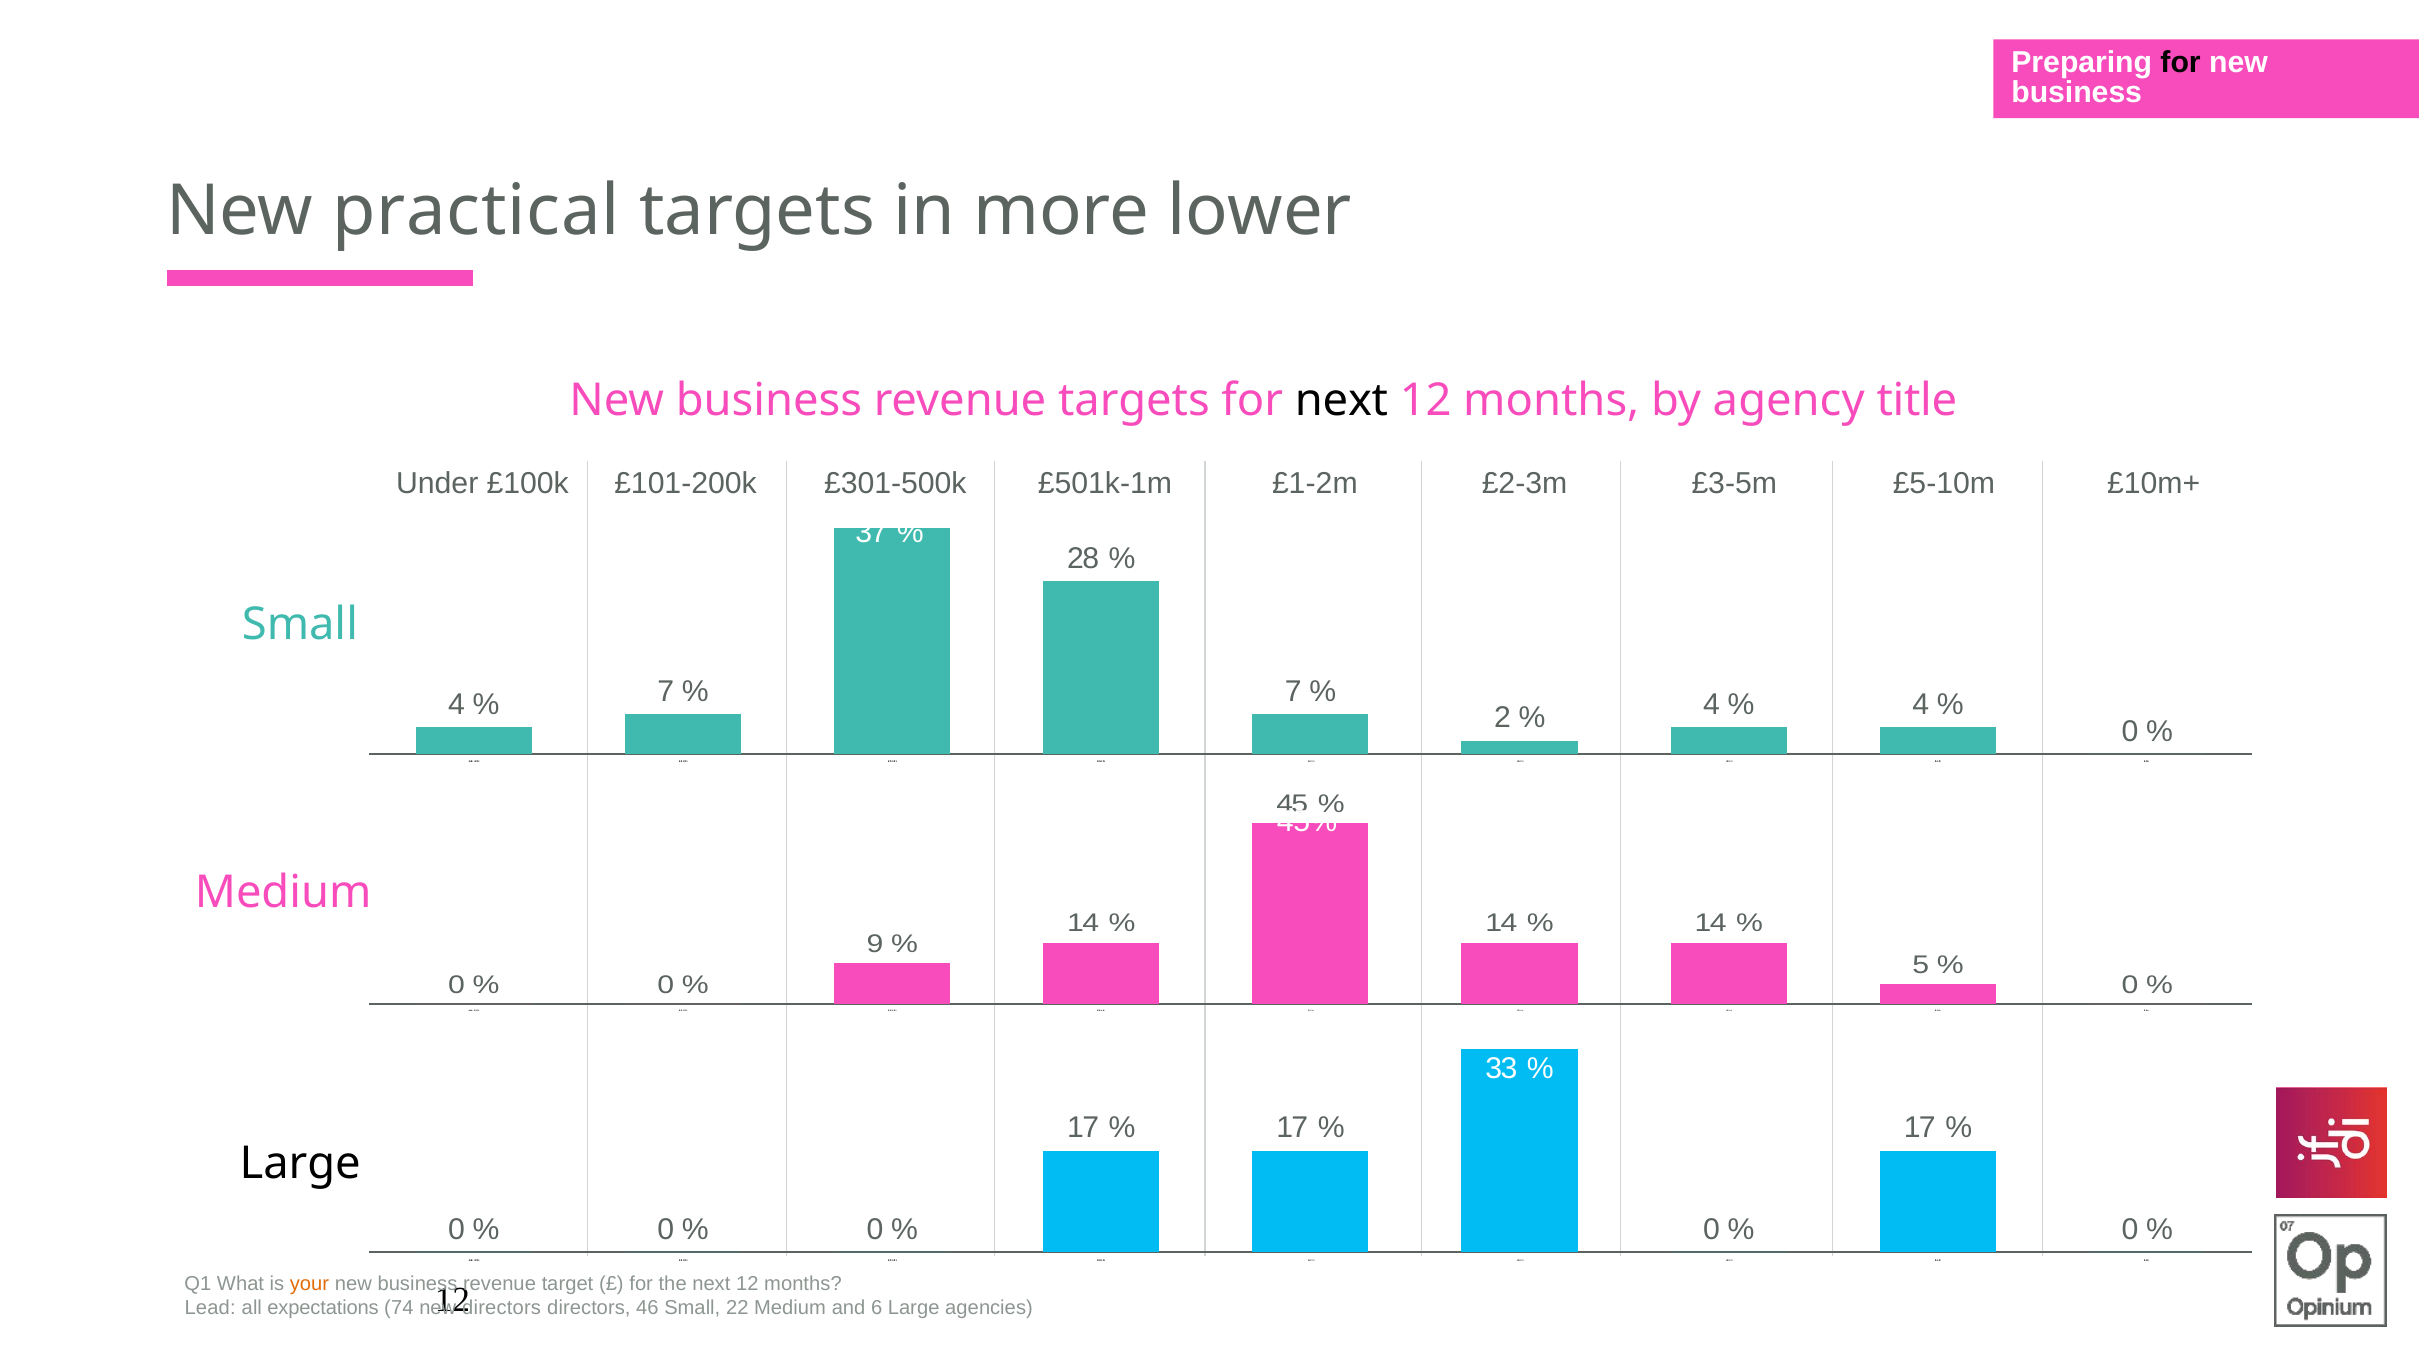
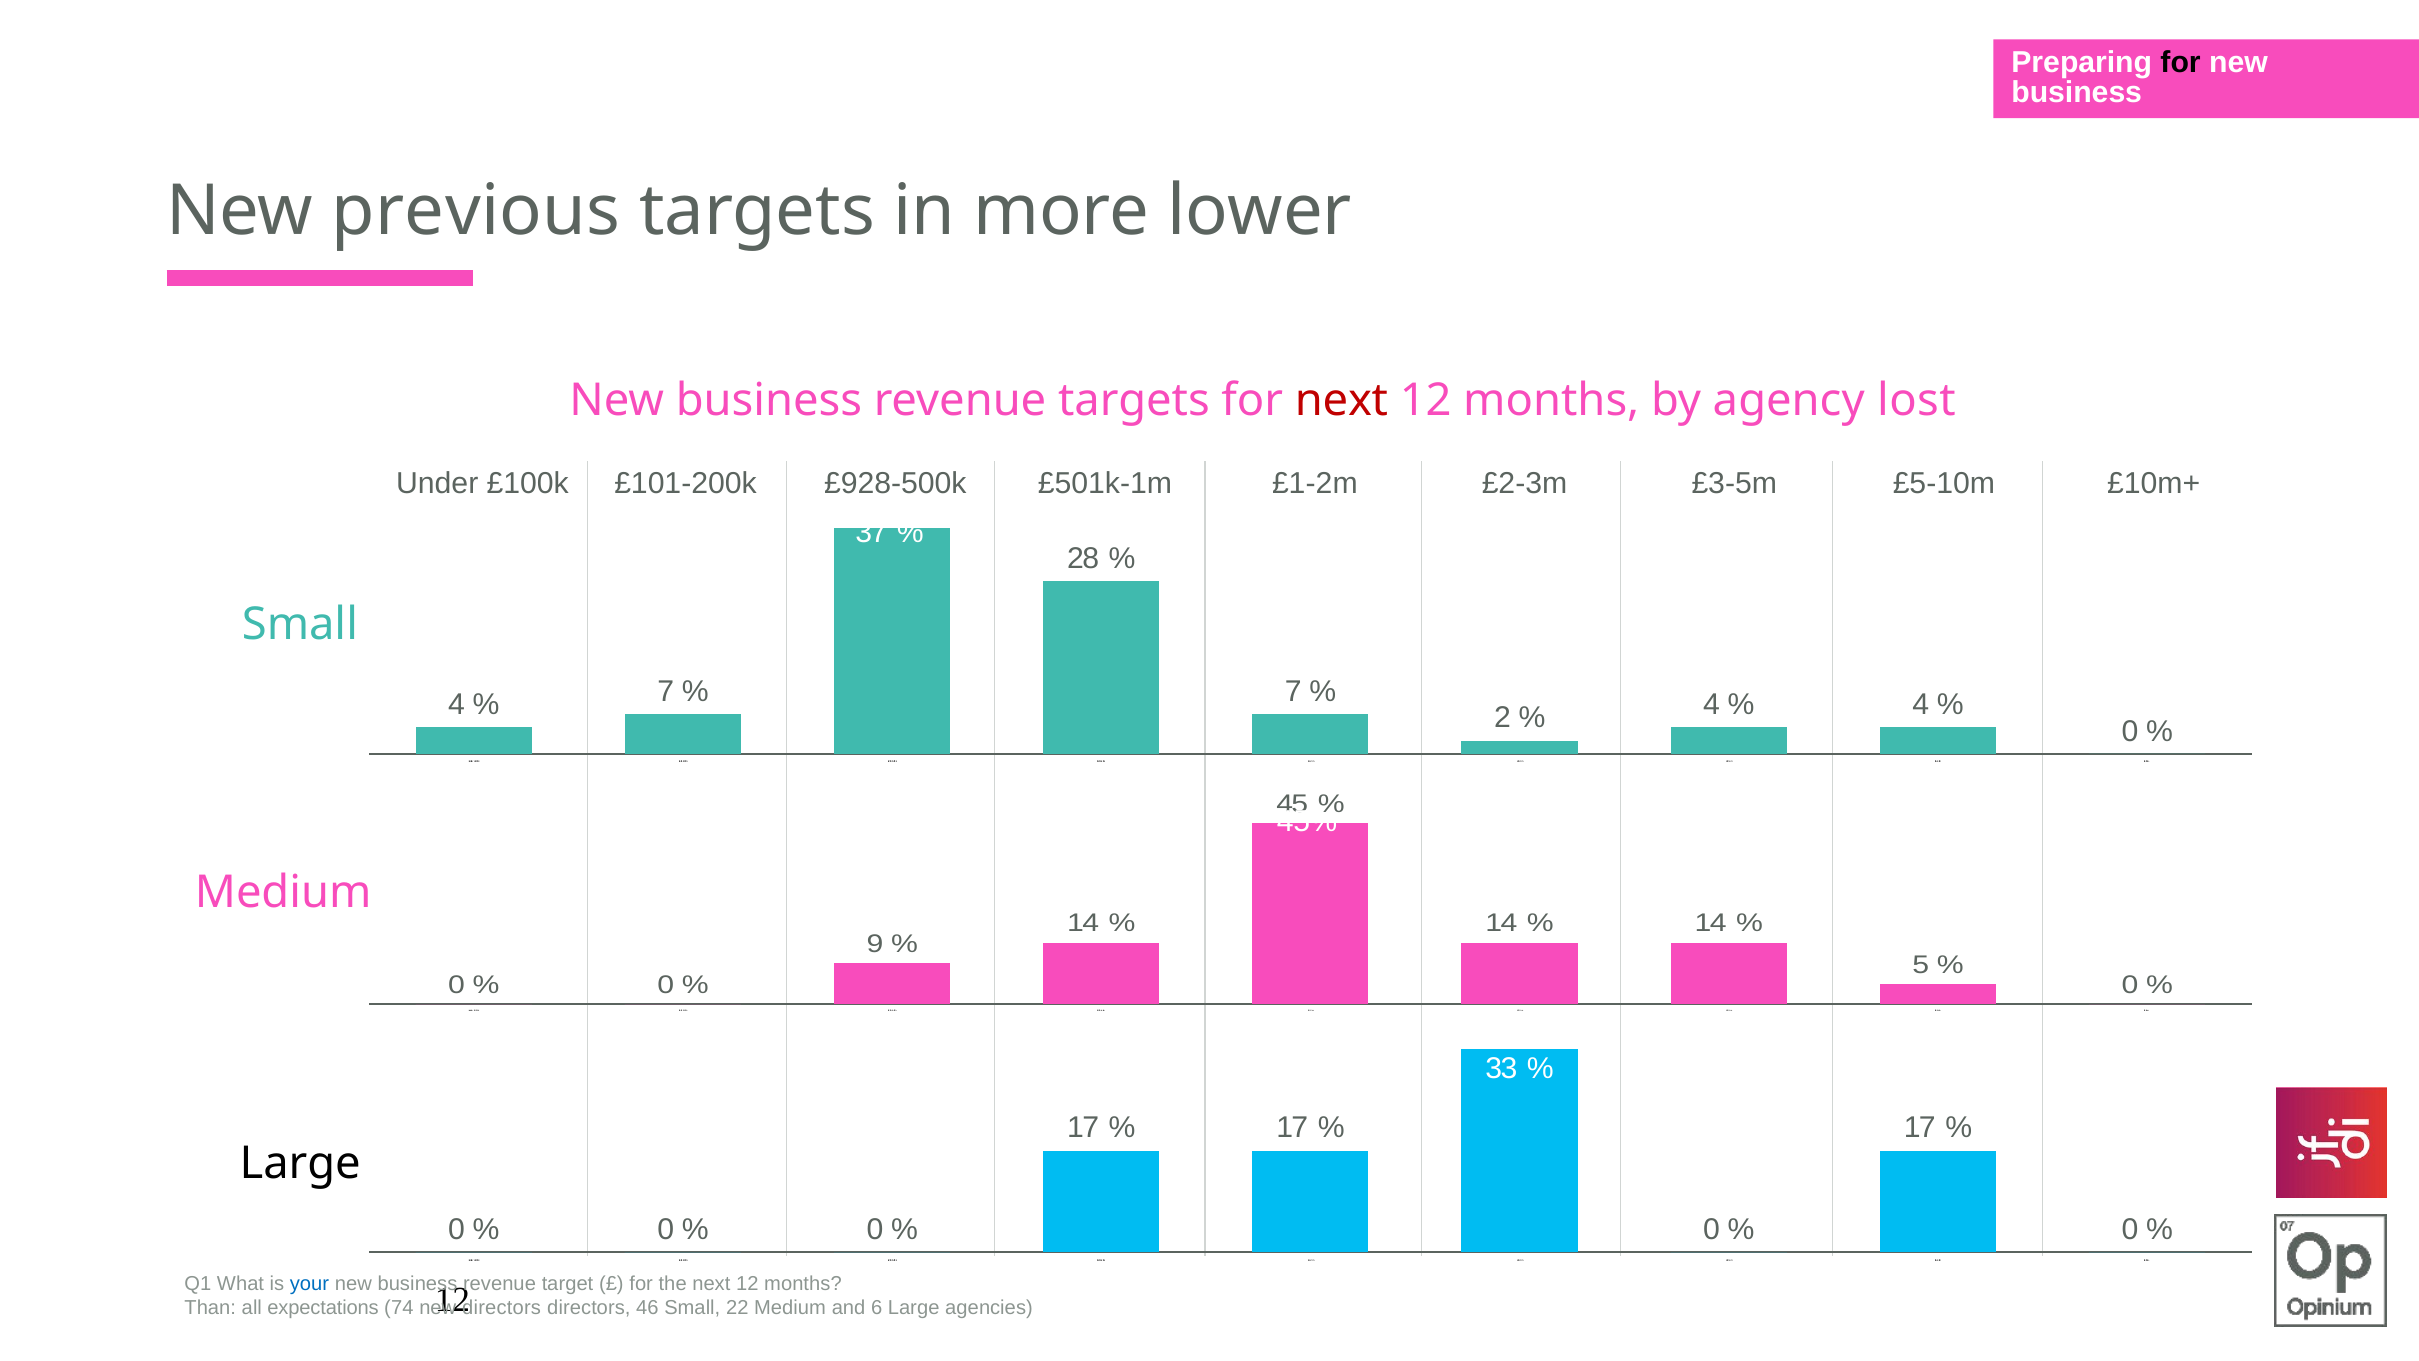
practical: practical -> previous
next at (1342, 400) colour: black -> red
title: title -> lost
£301-500k: £301-500k -> £928-500k
your colour: orange -> blue
Lead: Lead -> Than
